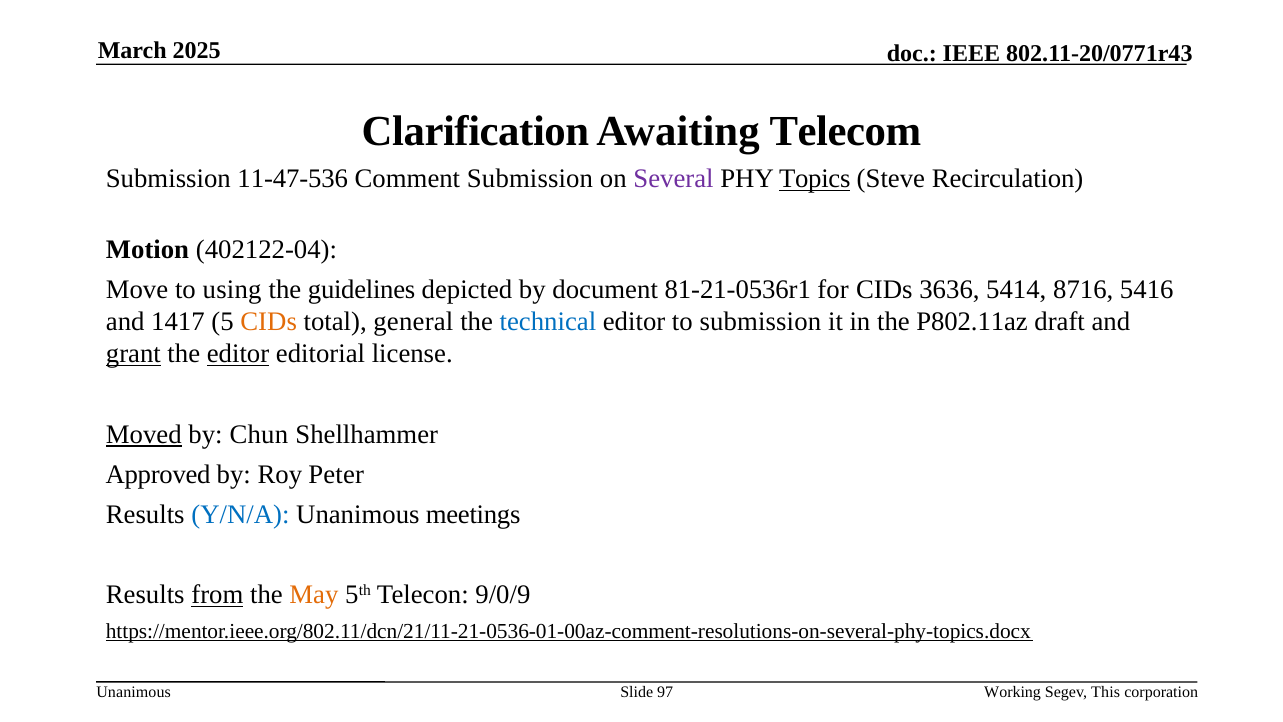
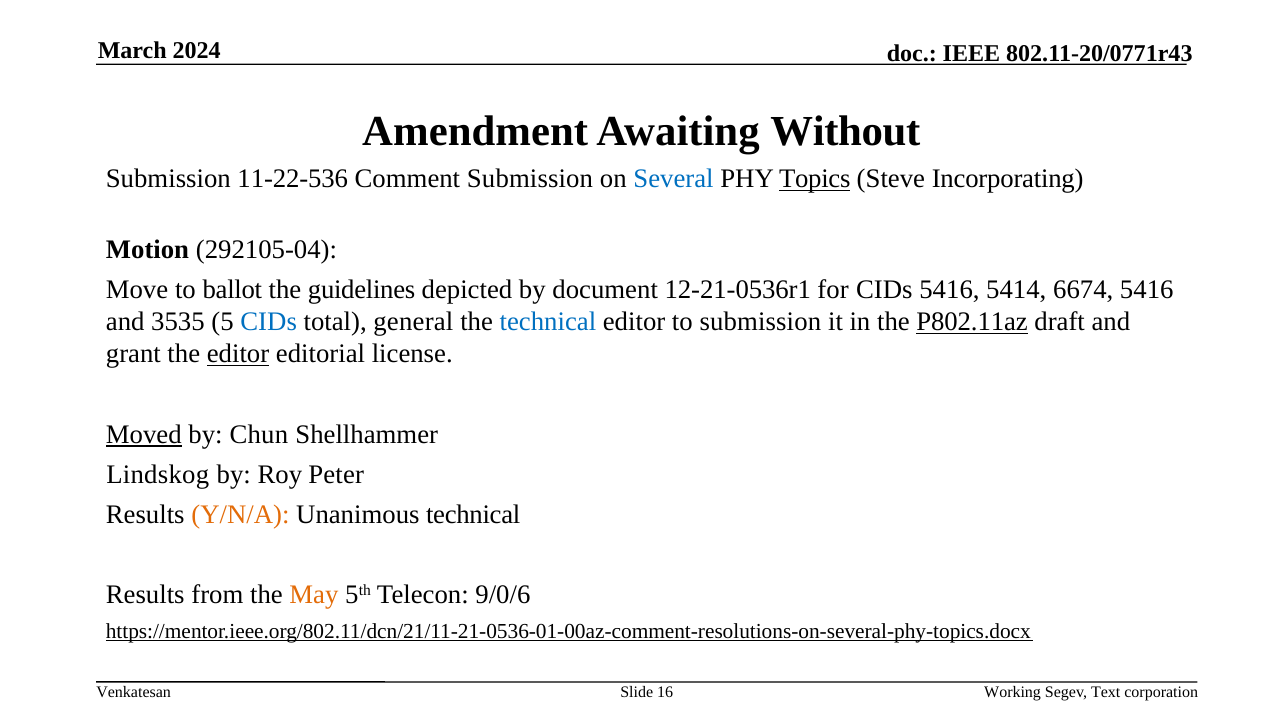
2025: 2025 -> 2024
Clarification: Clarification -> Amendment
Telecom: Telecom -> Without
11-47-536: 11-47-536 -> 11-22-536
Several colour: purple -> blue
Recirculation: Recirculation -> Incorporating
402122-04: 402122-04 -> 292105-04
using: using -> ballot
81-21-0536r1: 81-21-0536r1 -> 12-21-0536r1
CIDs 3636: 3636 -> 5416
8716: 8716 -> 6674
1417: 1417 -> 3535
CIDs at (269, 322) colour: orange -> blue
P802.11az underline: none -> present
grant underline: present -> none
Approved: Approved -> Lindskog
Y/N/A colour: blue -> orange
Unanimous meetings: meetings -> technical
from underline: present -> none
9/0/9: 9/0/9 -> 9/0/6
Unanimous at (134, 692): Unanimous -> Venkatesan
97: 97 -> 16
This: This -> Text
